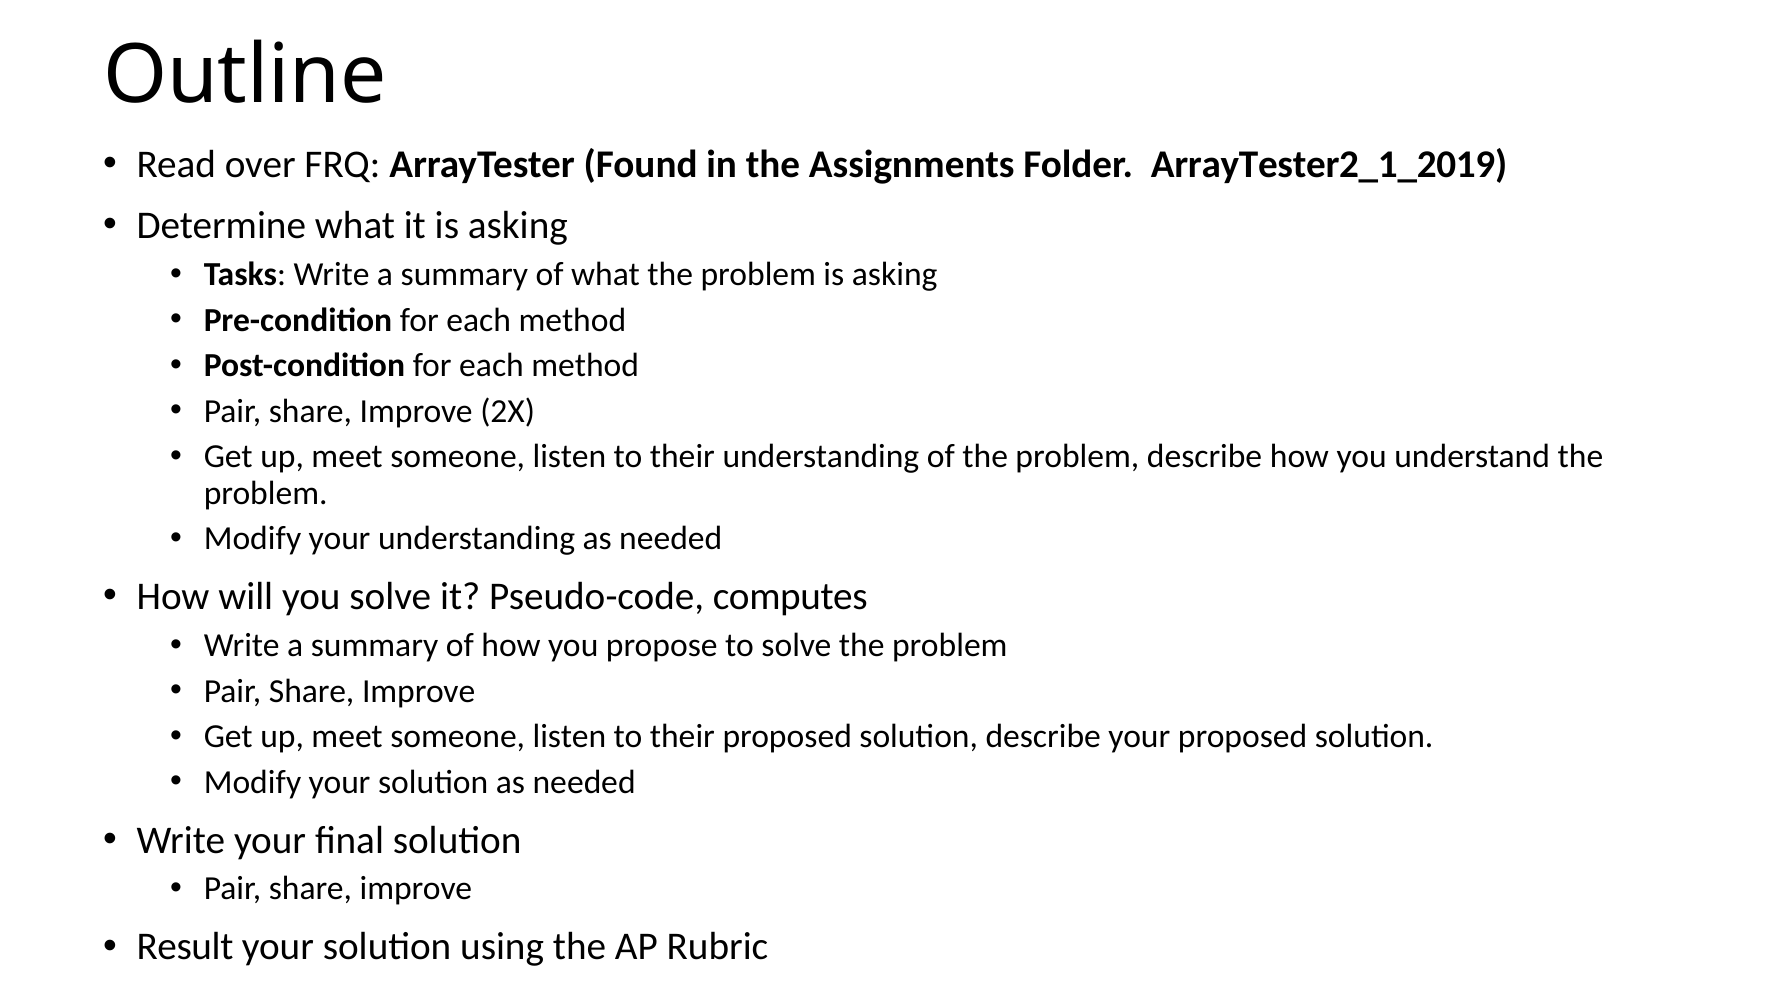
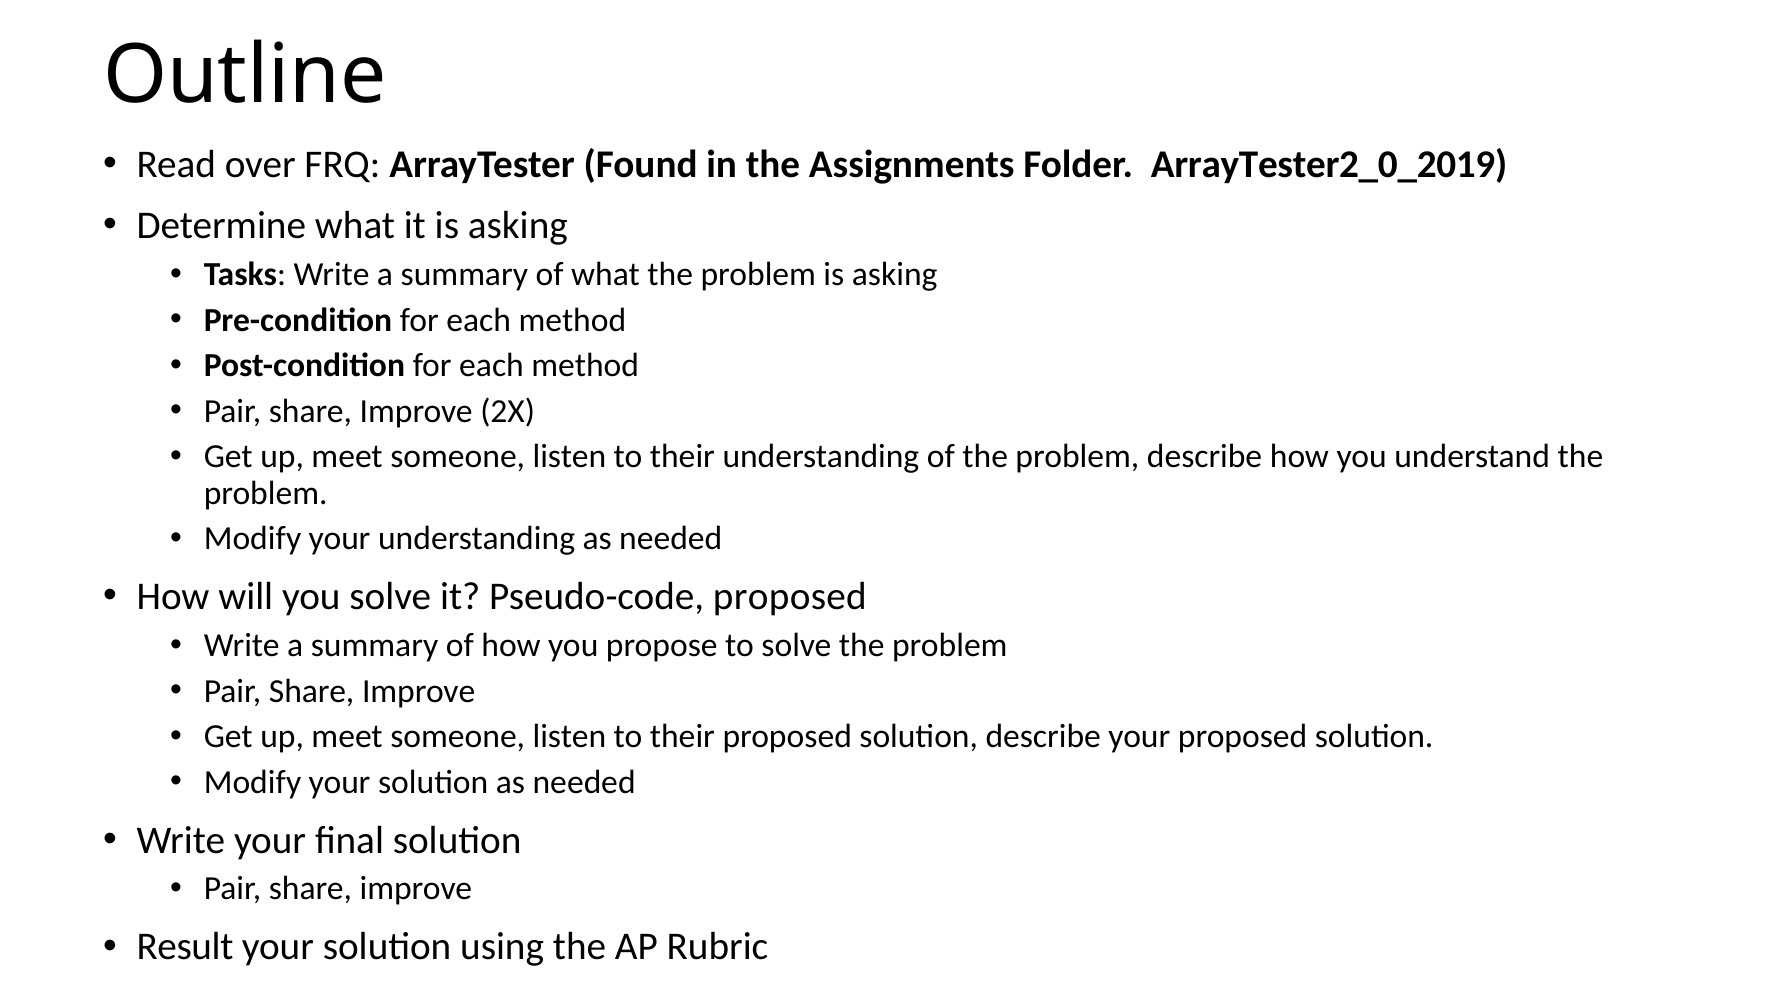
ArrayTester2_1_2019: ArrayTester2_1_2019 -> ArrayTester2_0_2019
Pseudo-code computes: computes -> proposed
